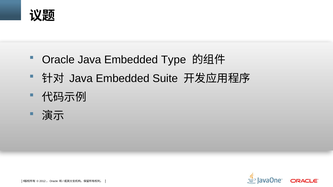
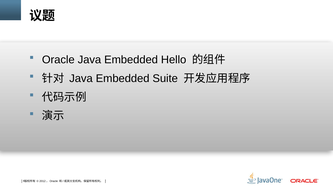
Type: Type -> Hello
